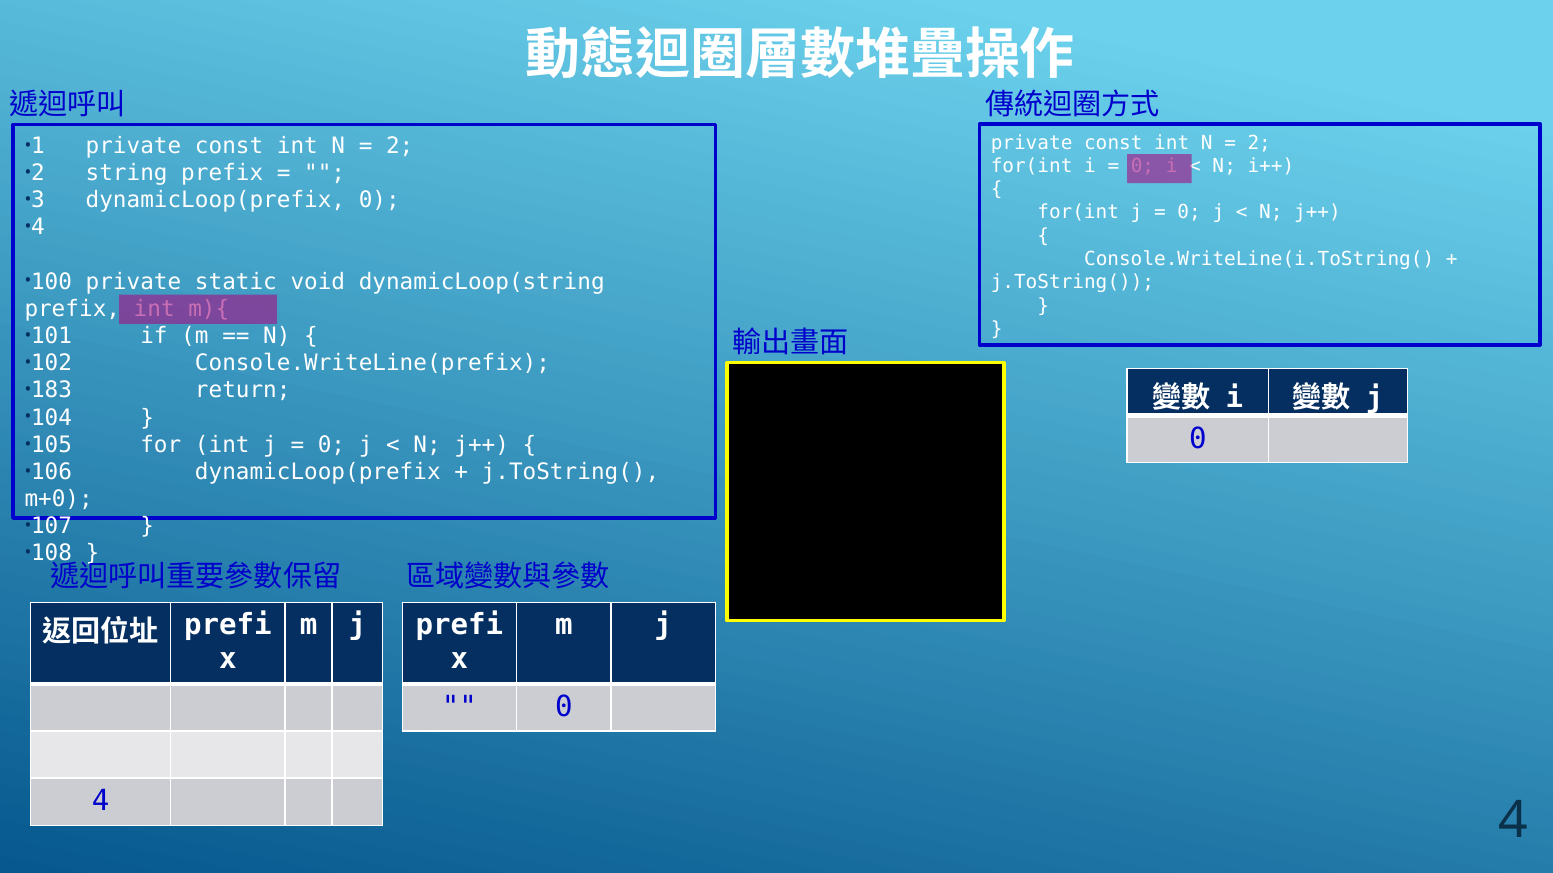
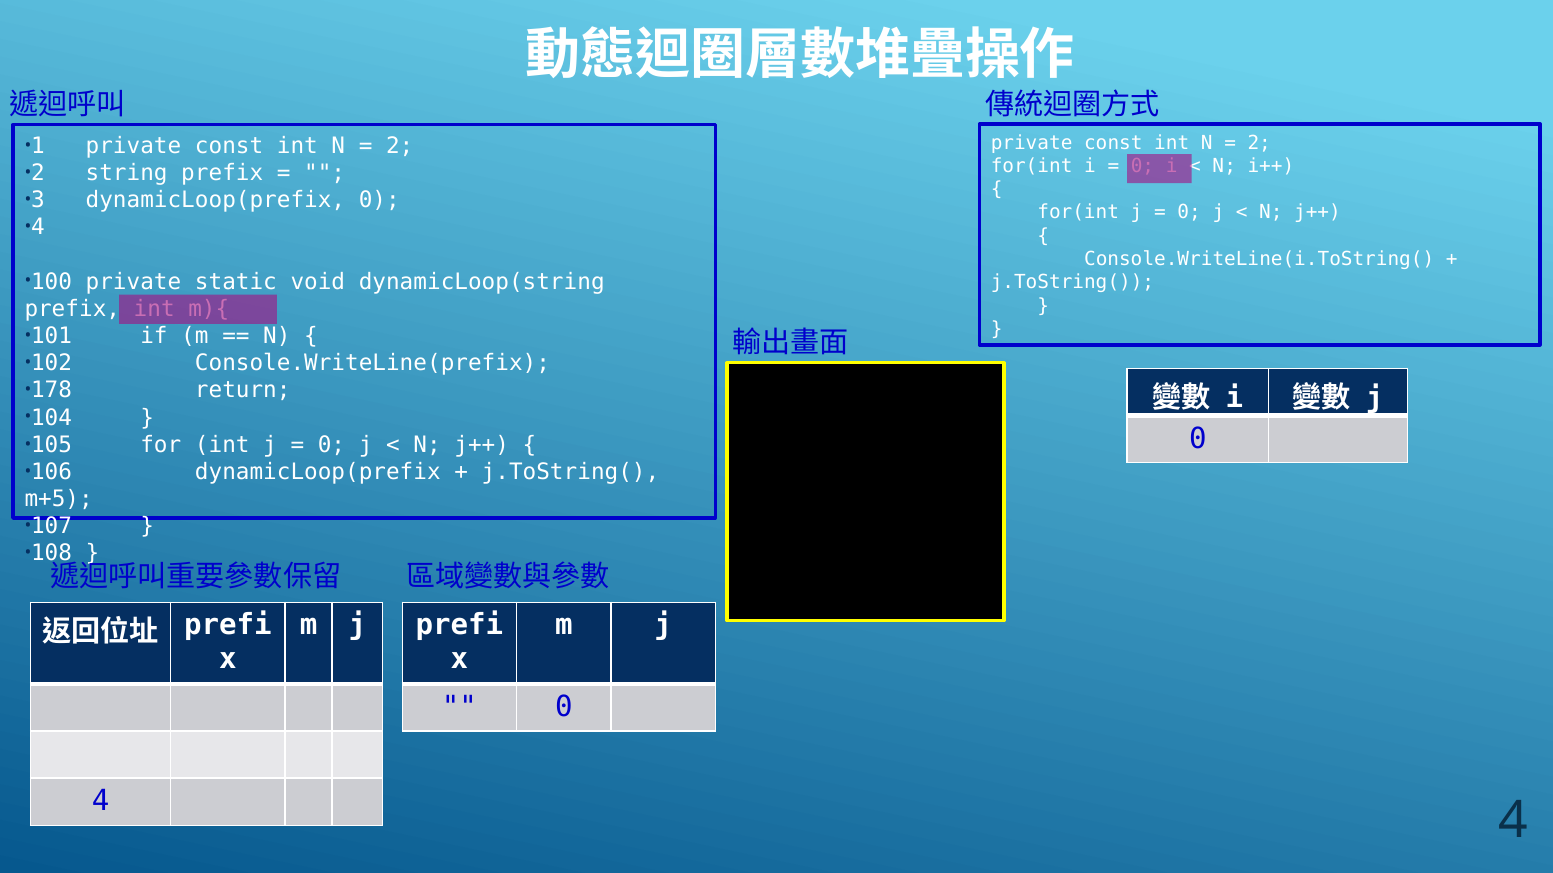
183: 183 -> 178
m+0: m+0 -> m+5
